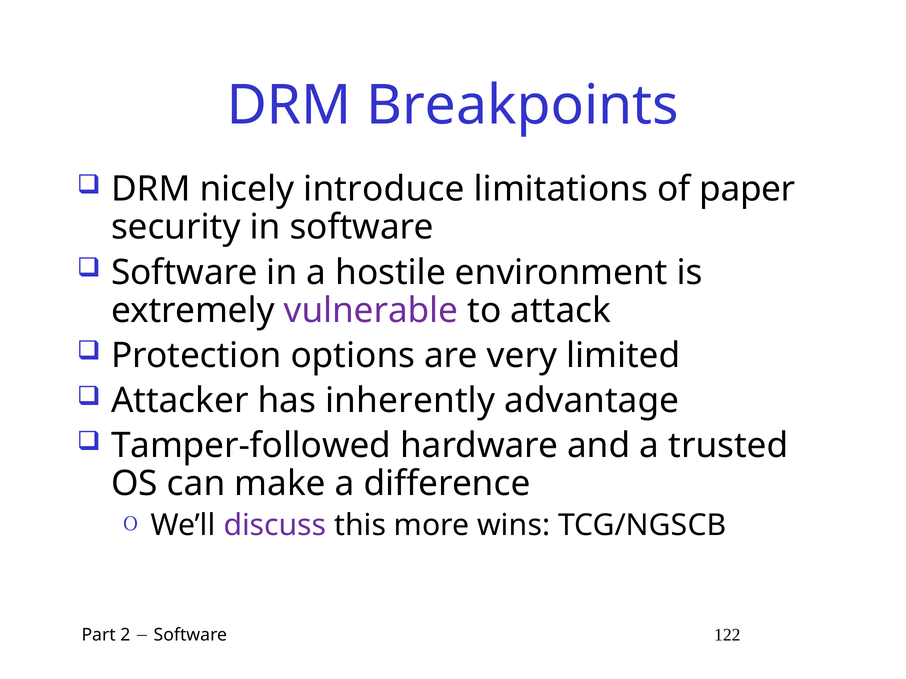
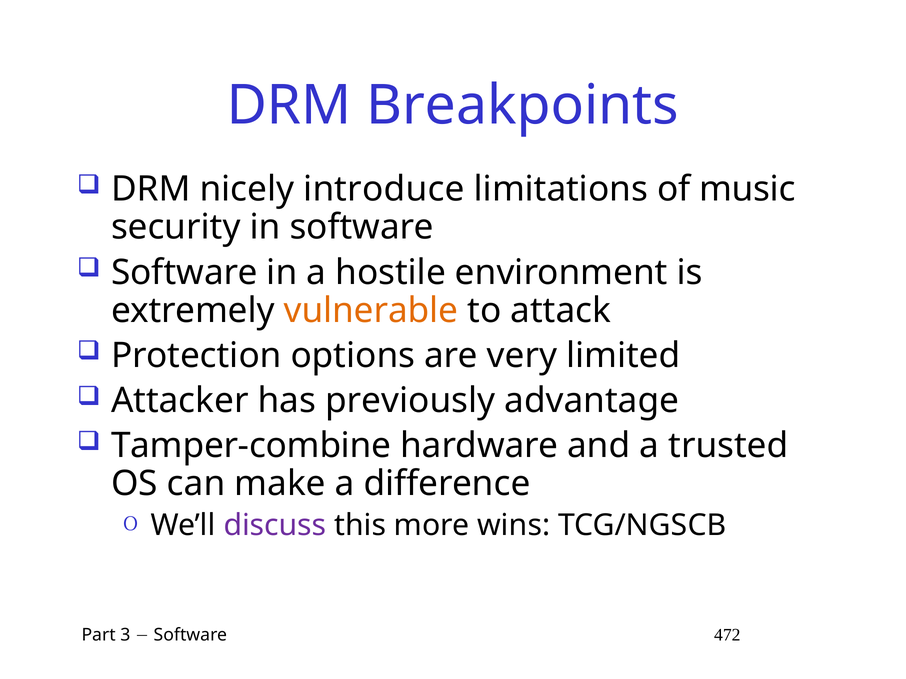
paper: paper -> music
vulnerable colour: purple -> orange
inherently: inherently -> previously
Tamper-followed: Tamper-followed -> Tamper-combine
2: 2 -> 3
122: 122 -> 472
